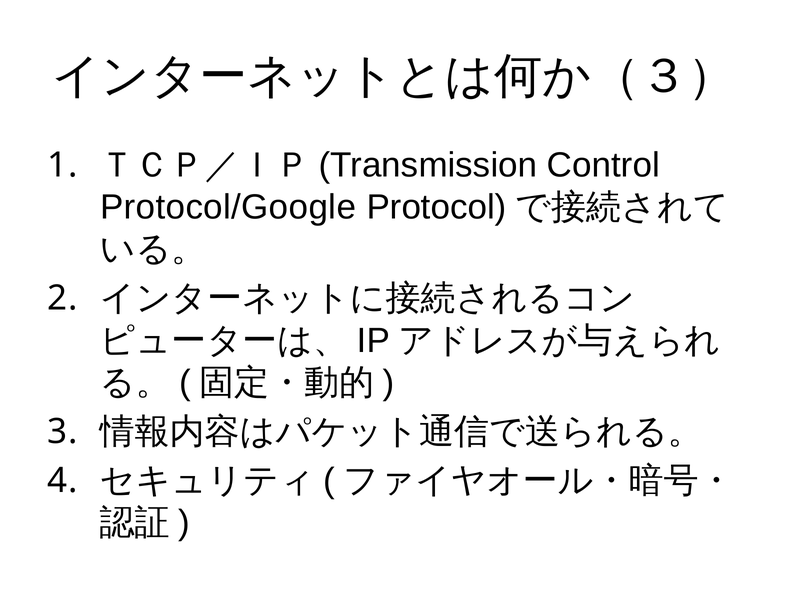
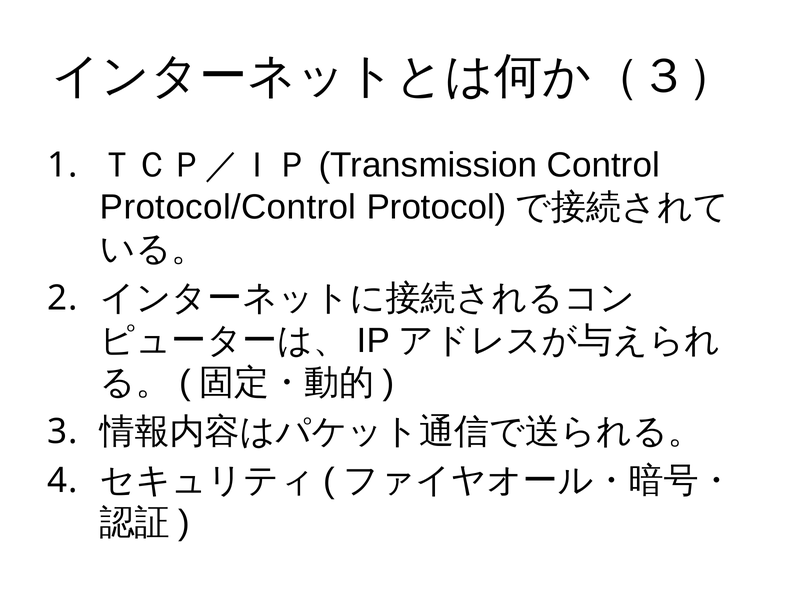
Protocol/Google: Protocol/Google -> Protocol/Control
